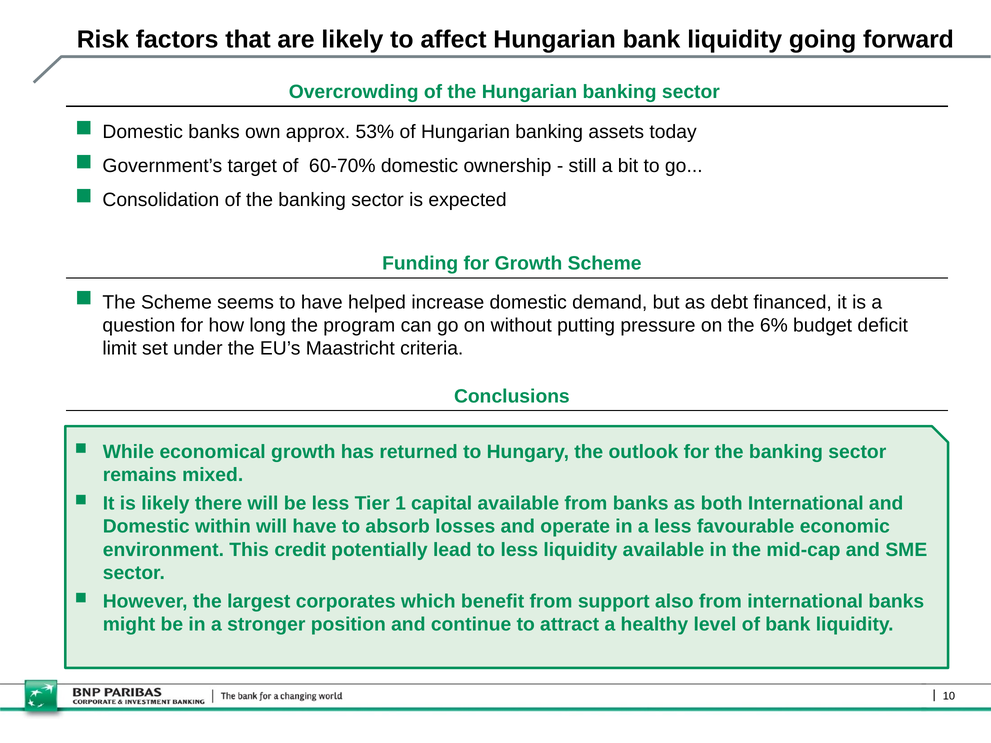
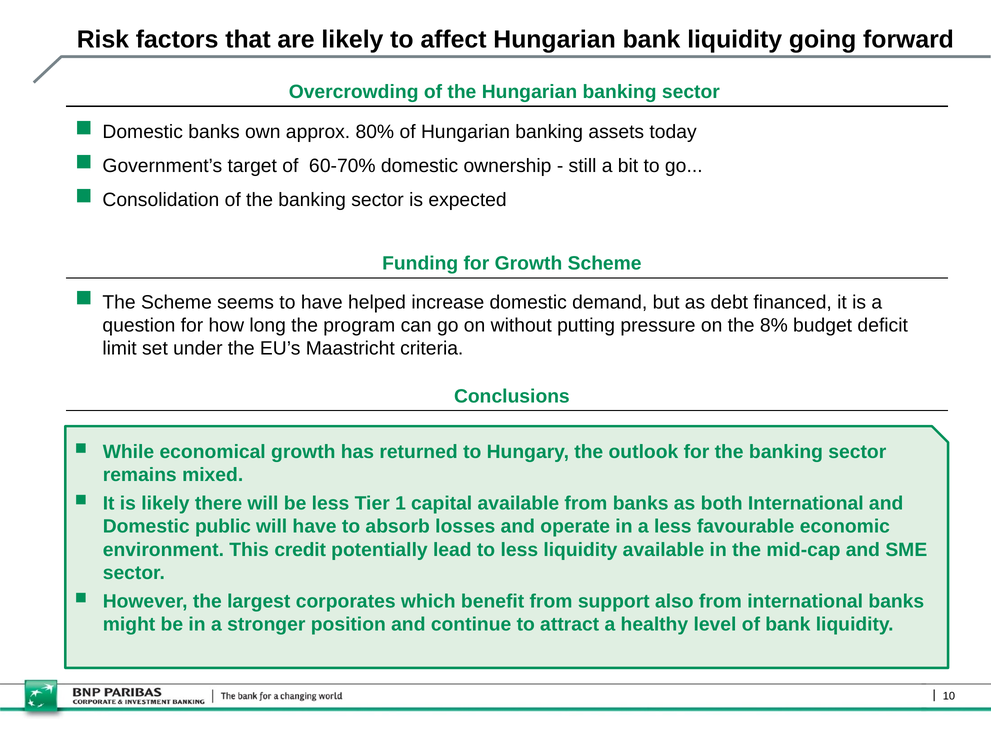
53%: 53% -> 80%
6%: 6% -> 8%
within: within -> public
